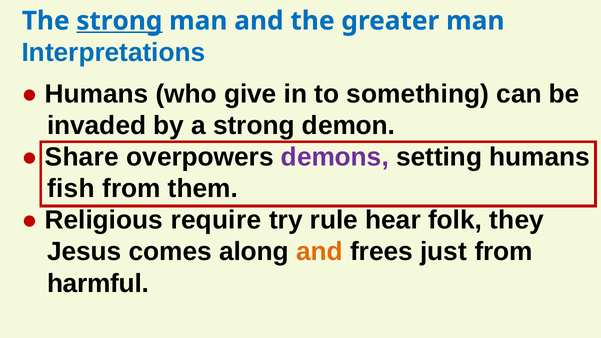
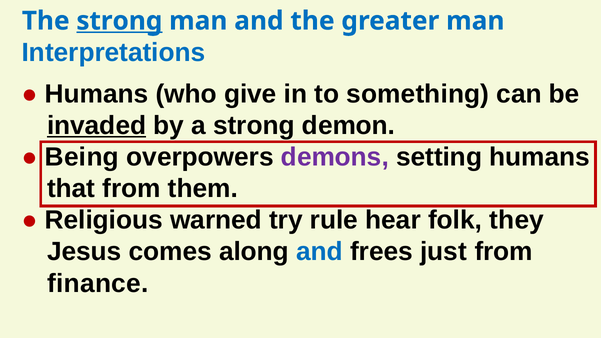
invaded underline: none -> present
Share: Share -> Being
fish: fish -> that
require: require -> warned
and at (320, 252) colour: orange -> blue
harmful: harmful -> finance
